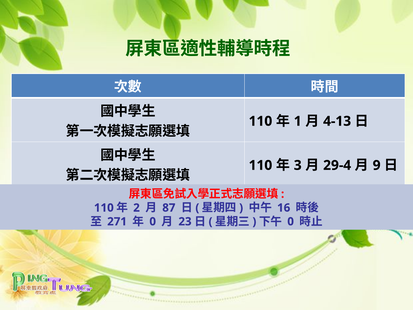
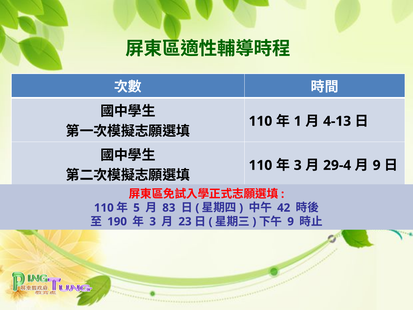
2: 2 -> 5
87: 87 -> 83
16: 16 -> 42
271: 271 -> 190
0 at (153, 221): 0 -> 3
0 at (291, 221): 0 -> 9
